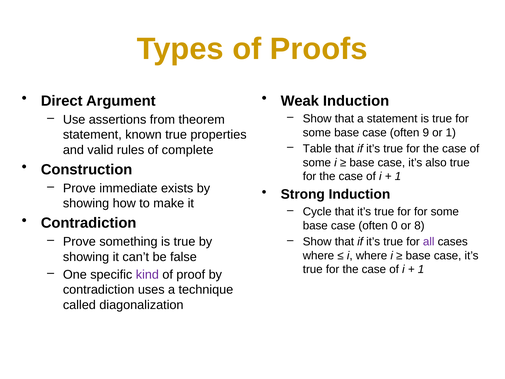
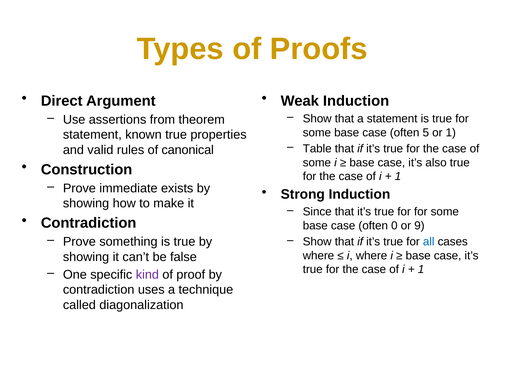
9: 9 -> 5
complete: complete -> canonical
Cycle: Cycle -> Since
8: 8 -> 9
all colour: purple -> blue
